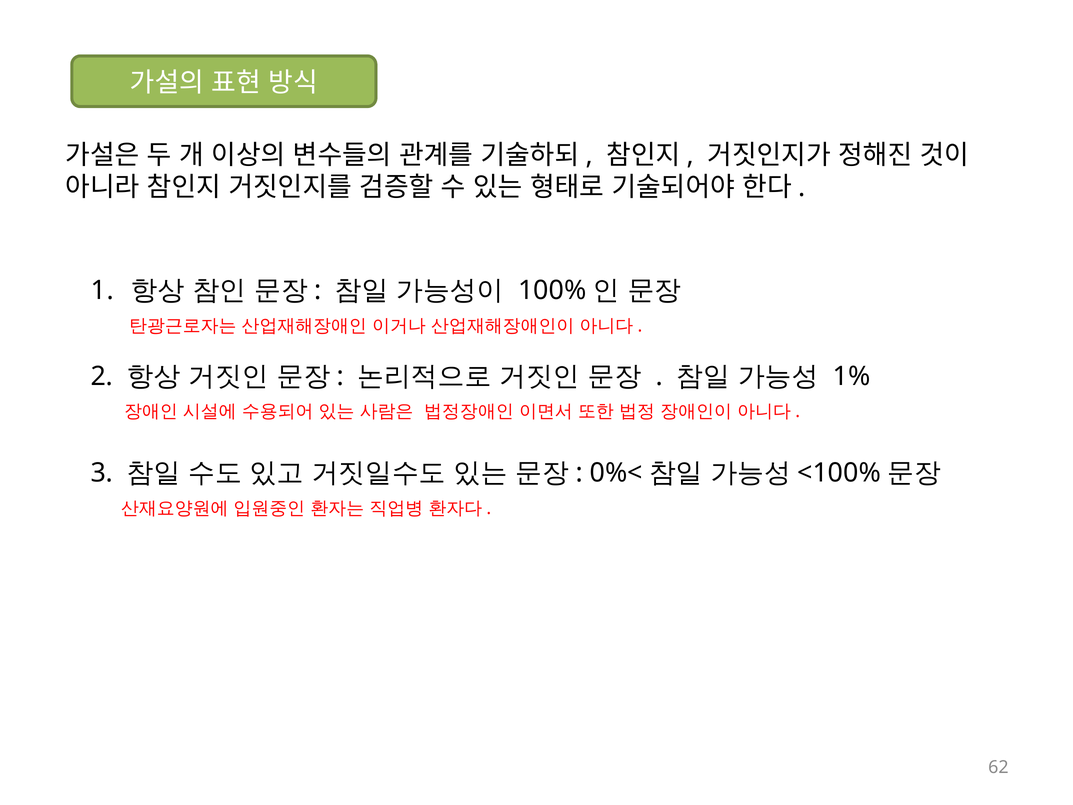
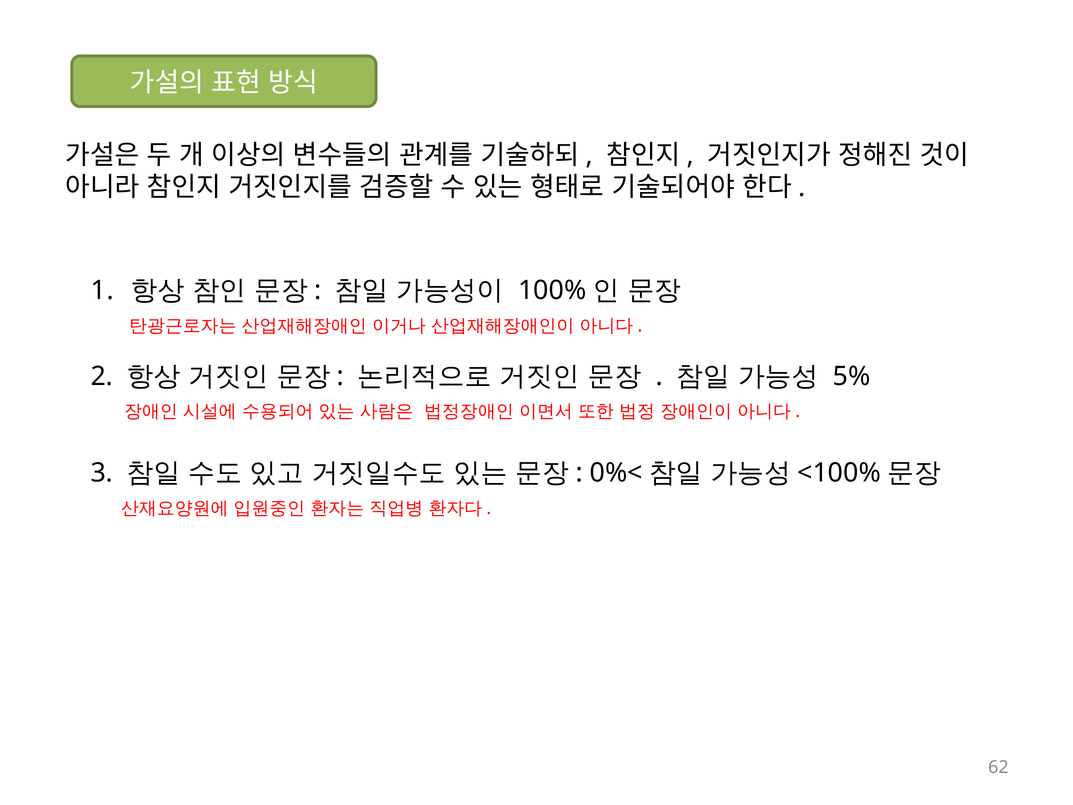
1%: 1% -> 5%
